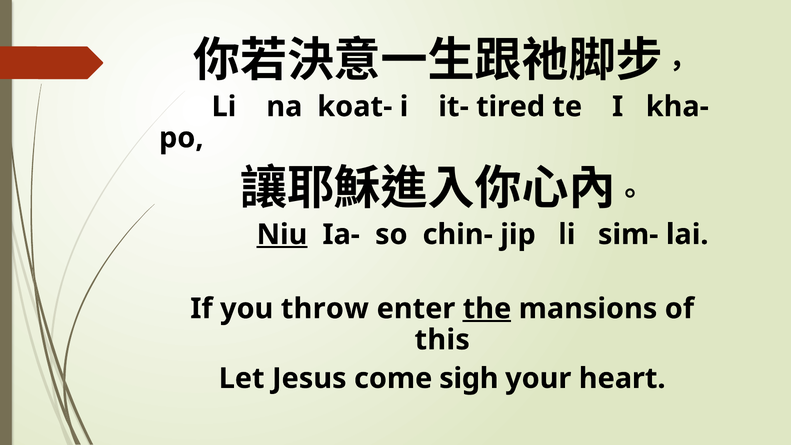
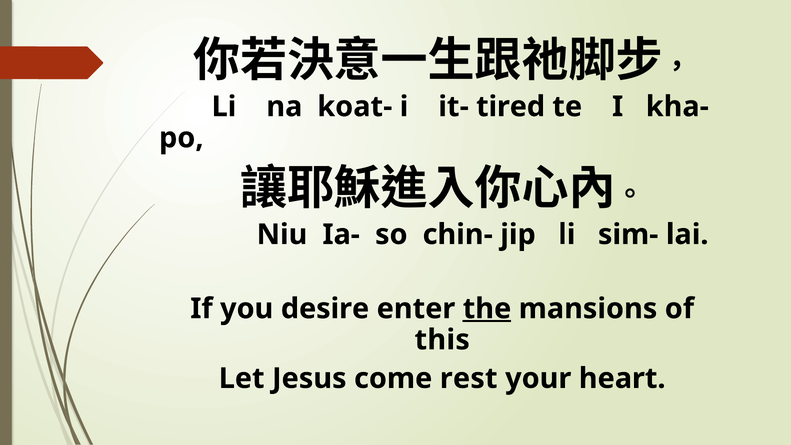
Niu underline: present -> none
throw: throw -> desire
sigh: sigh -> rest
